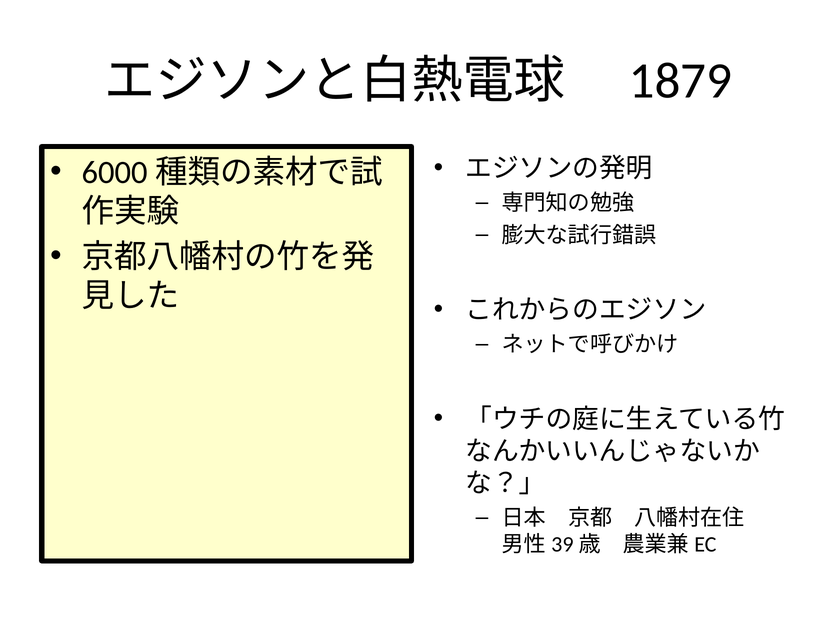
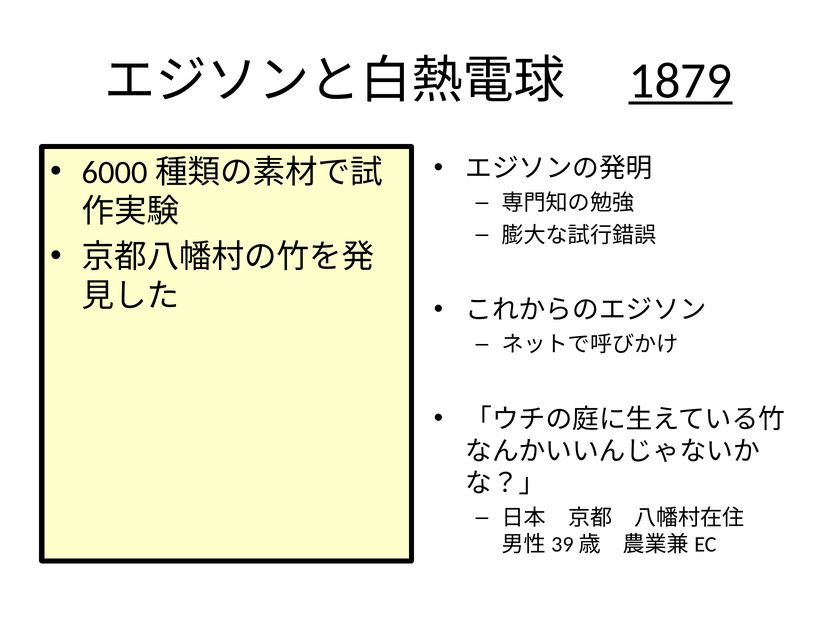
1879 underline: none -> present
